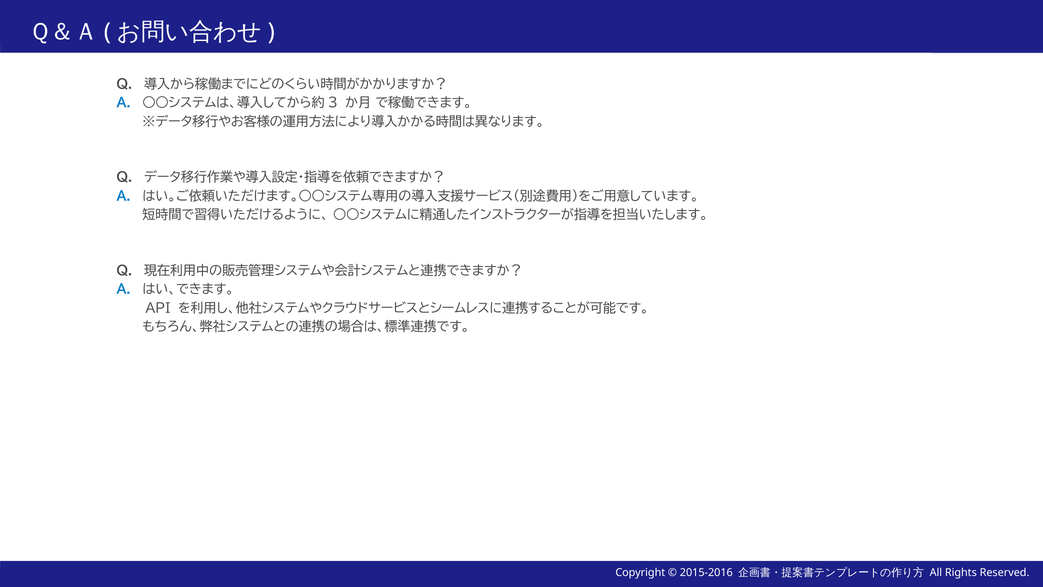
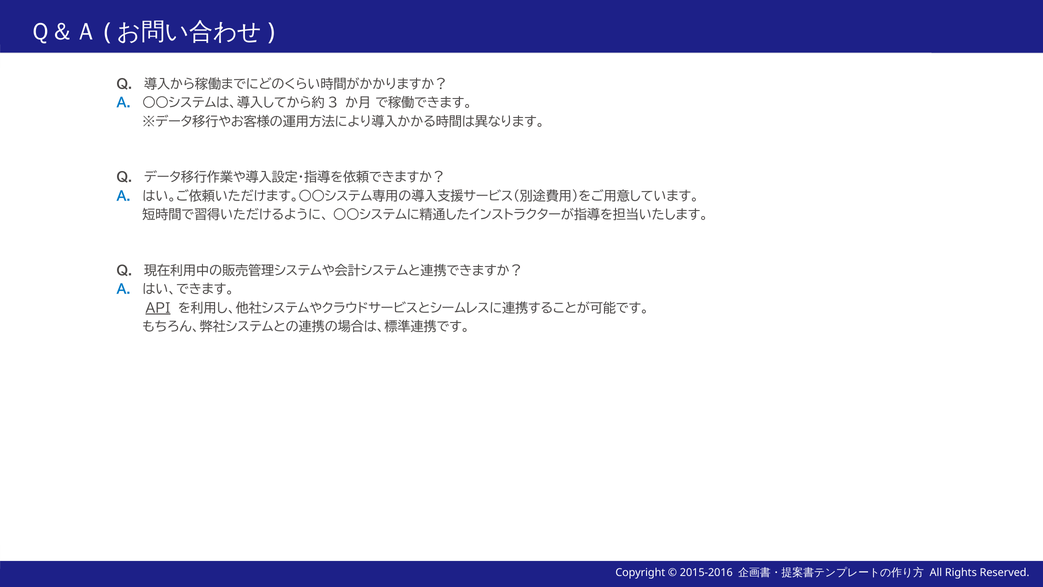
API underline: none -> present
